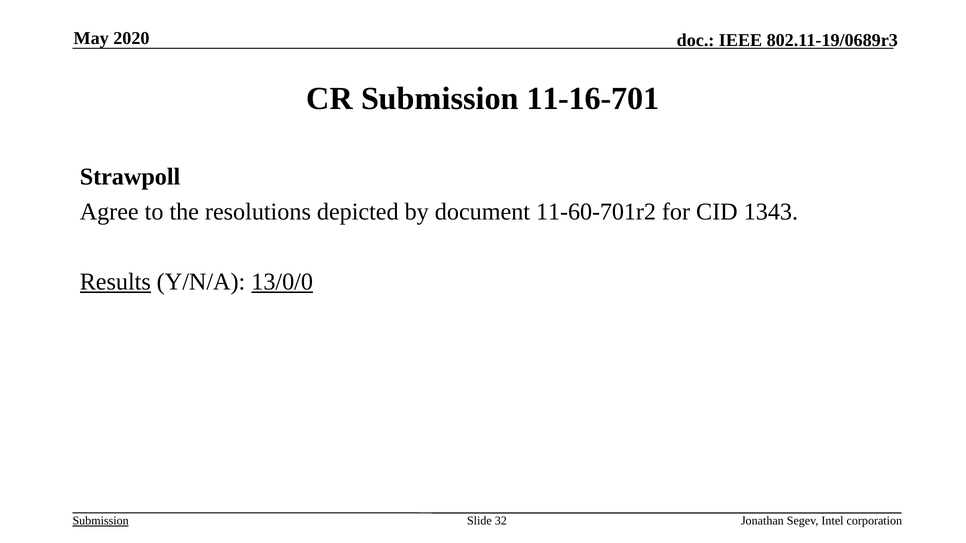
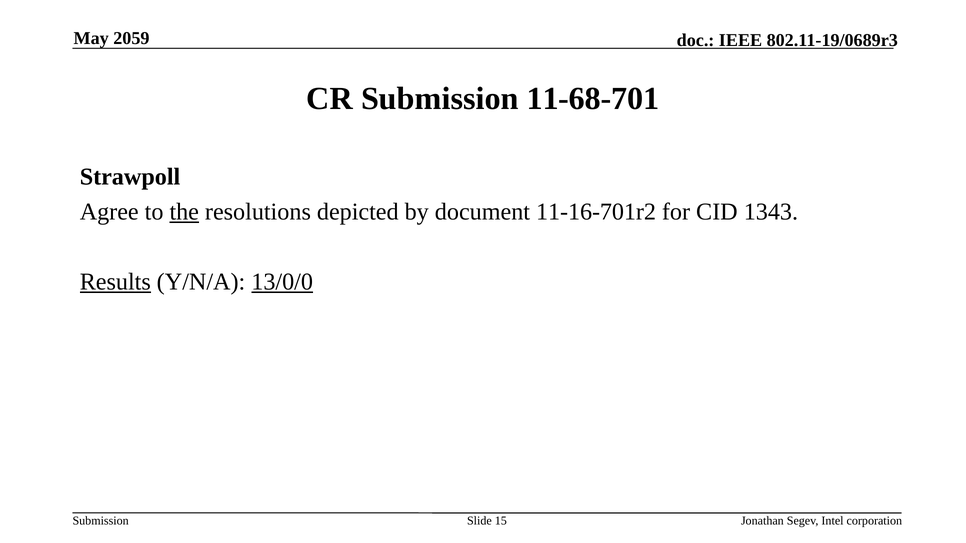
2020: 2020 -> 2059
11-16-701: 11-16-701 -> 11-68-701
the underline: none -> present
11-60-701r2: 11-60-701r2 -> 11-16-701r2
Submission at (101, 521) underline: present -> none
32: 32 -> 15
